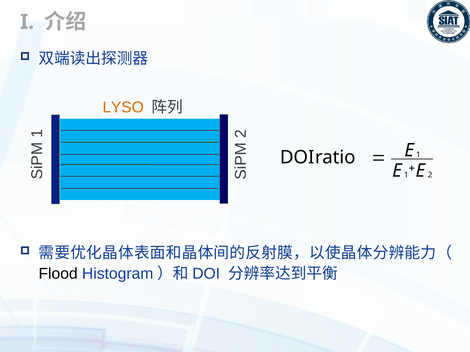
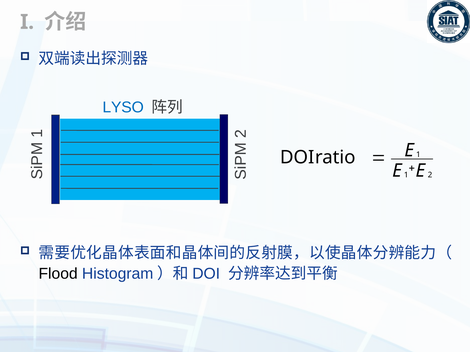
LYSO colour: orange -> blue
